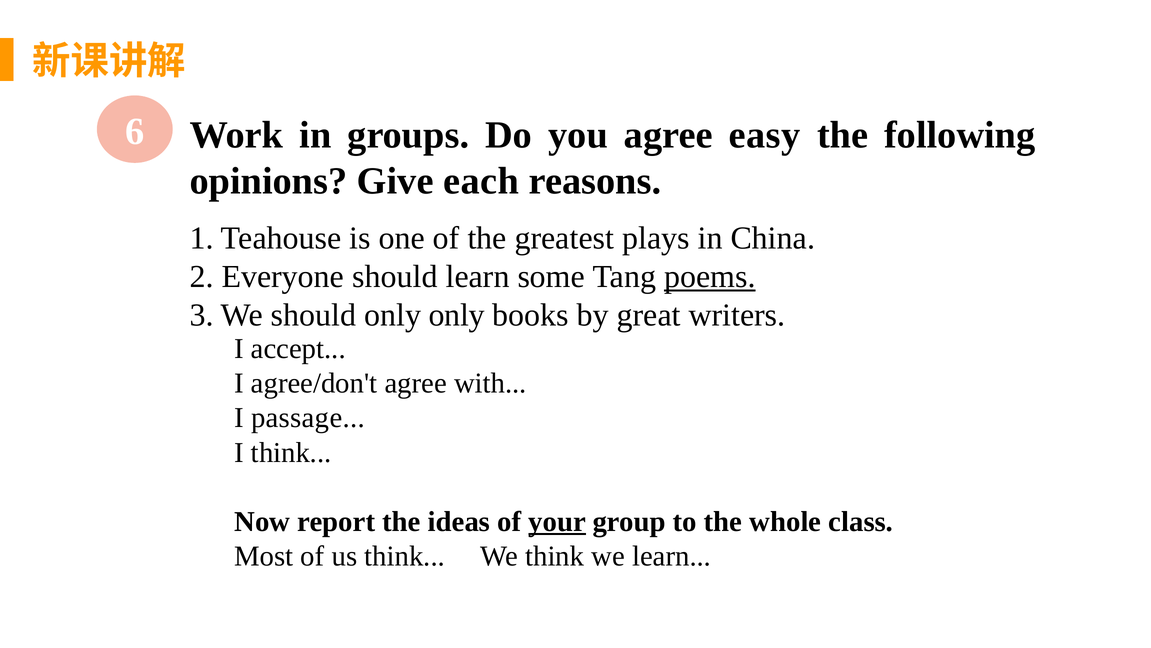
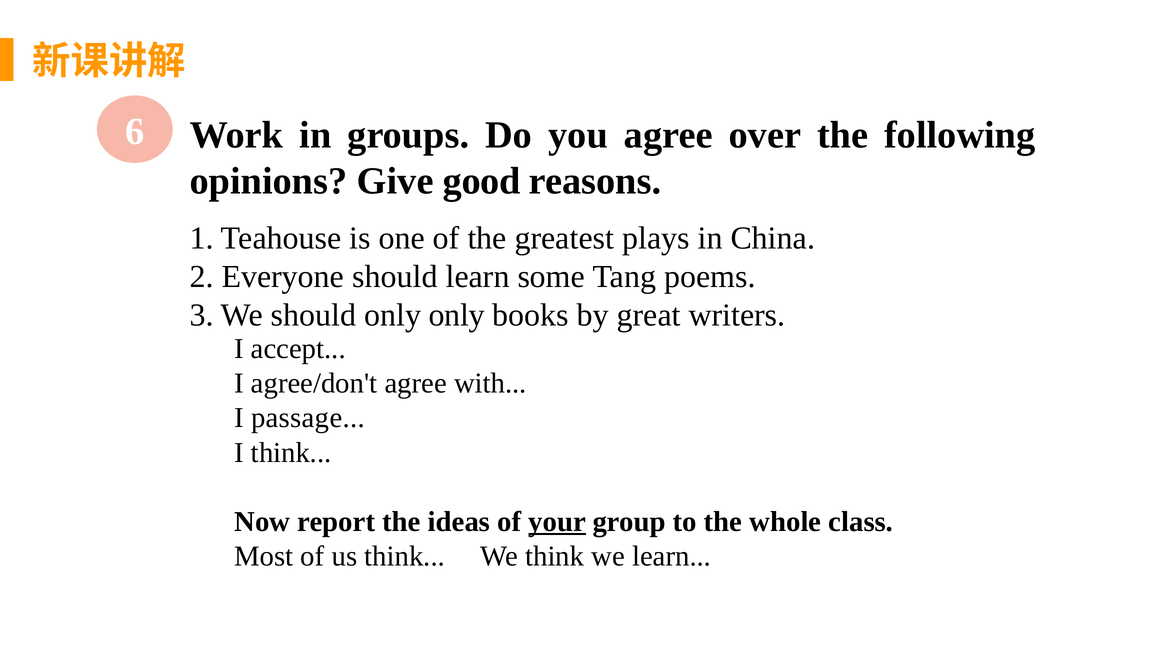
easy: easy -> over
each: each -> good
poems underline: present -> none
